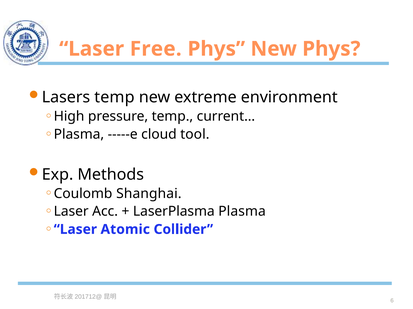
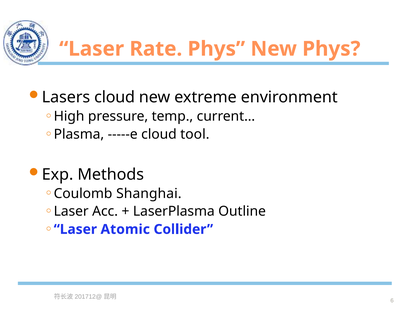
Free: Free -> Rate
Lasers temp: temp -> cloud
LaserPlasma Plasma: Plasma -> Outline
